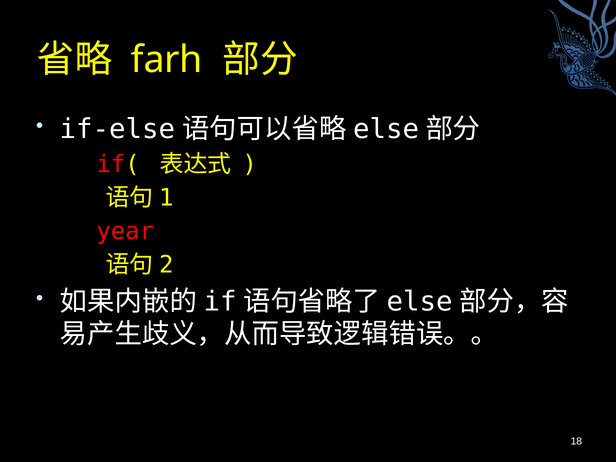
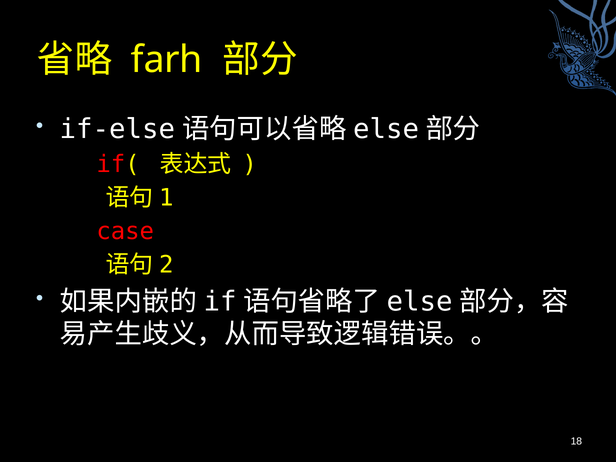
year: year -> case
